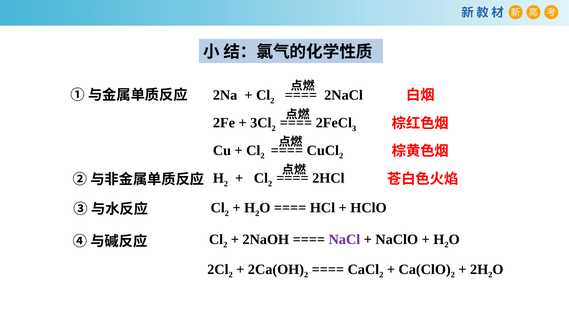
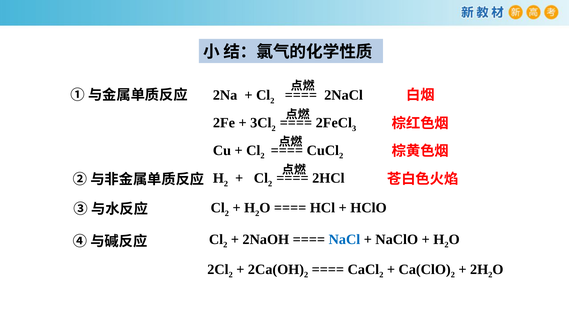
NaCl colour: purple -> blue
